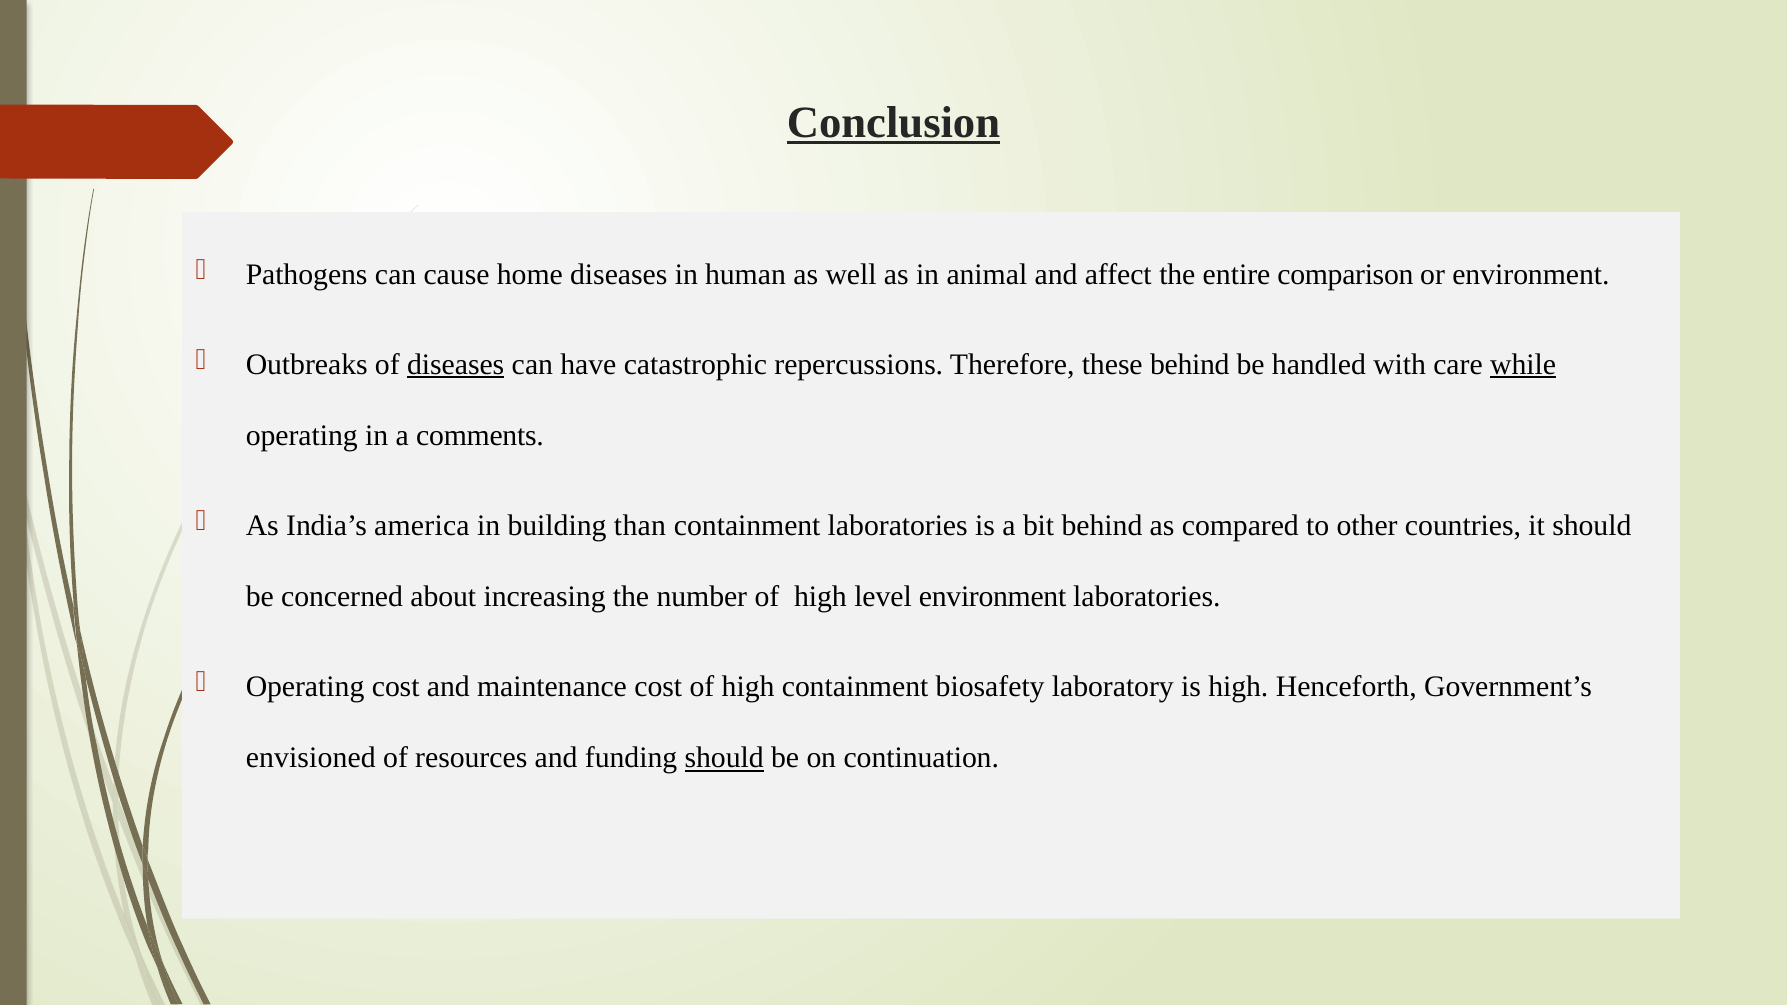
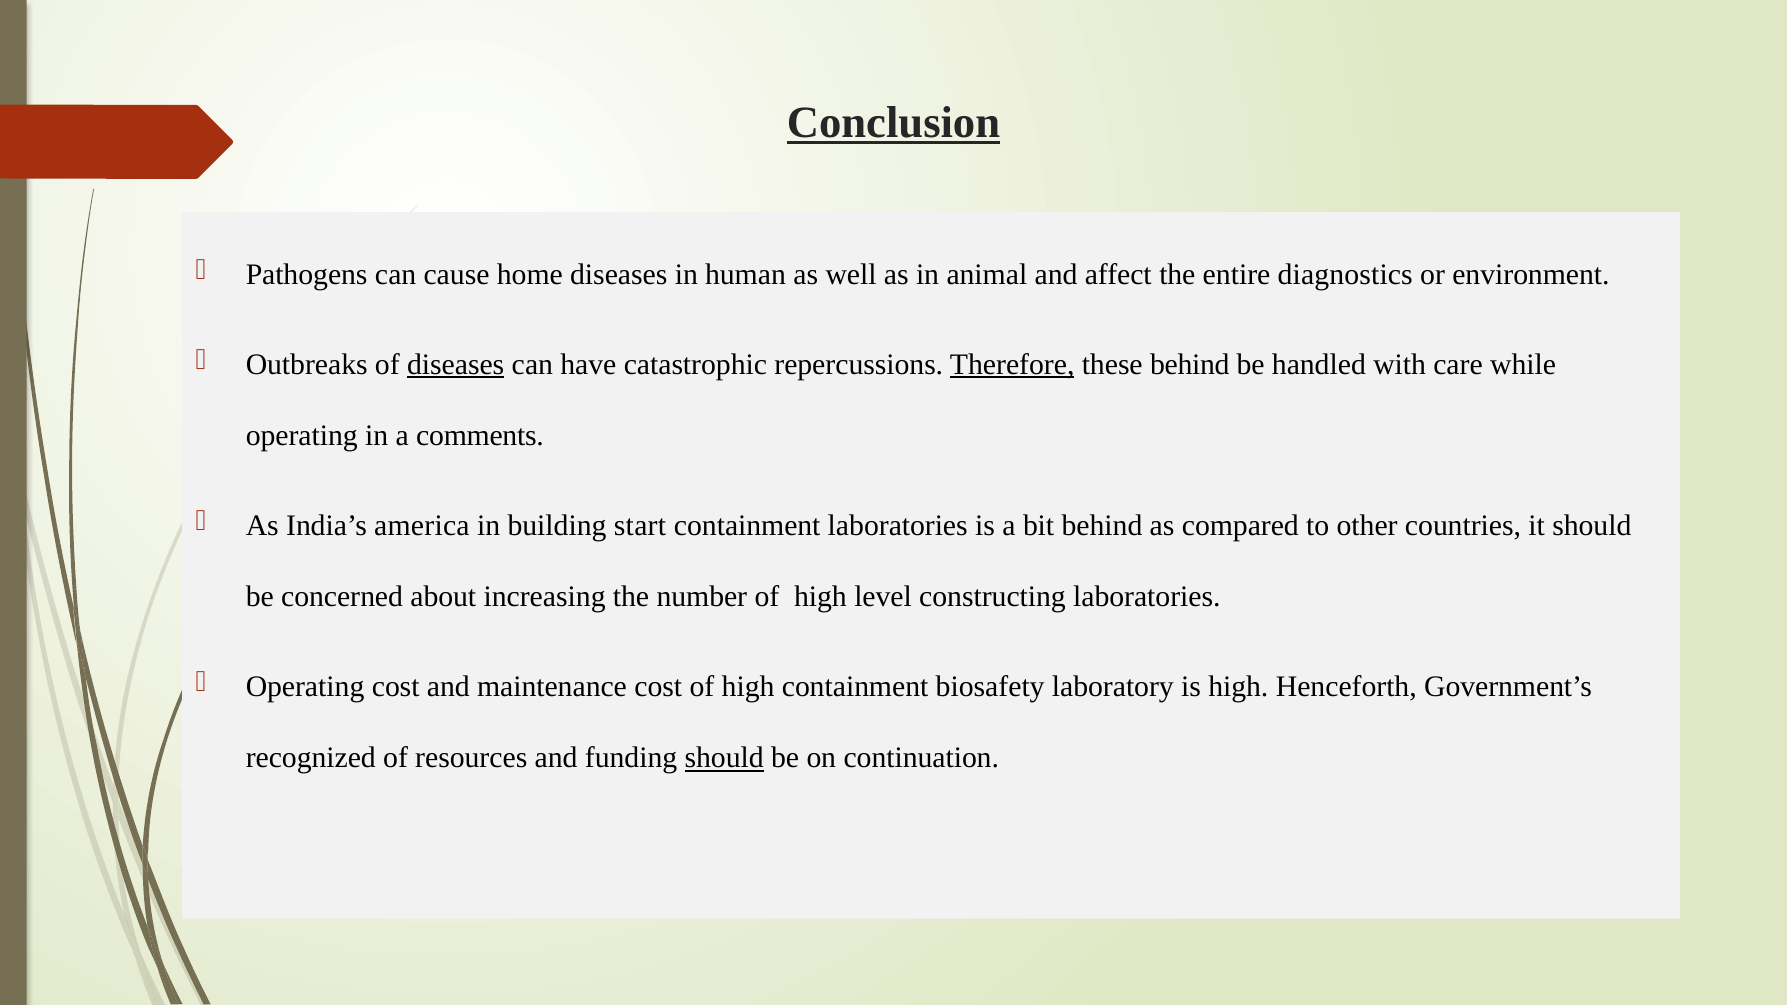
comparison: comparison -> diagnostics
Therefore underline: none -> present
while underline: present -> none
than: than -> start
level environment: environment -> constructing
envisioned: envisioned -> recognized
